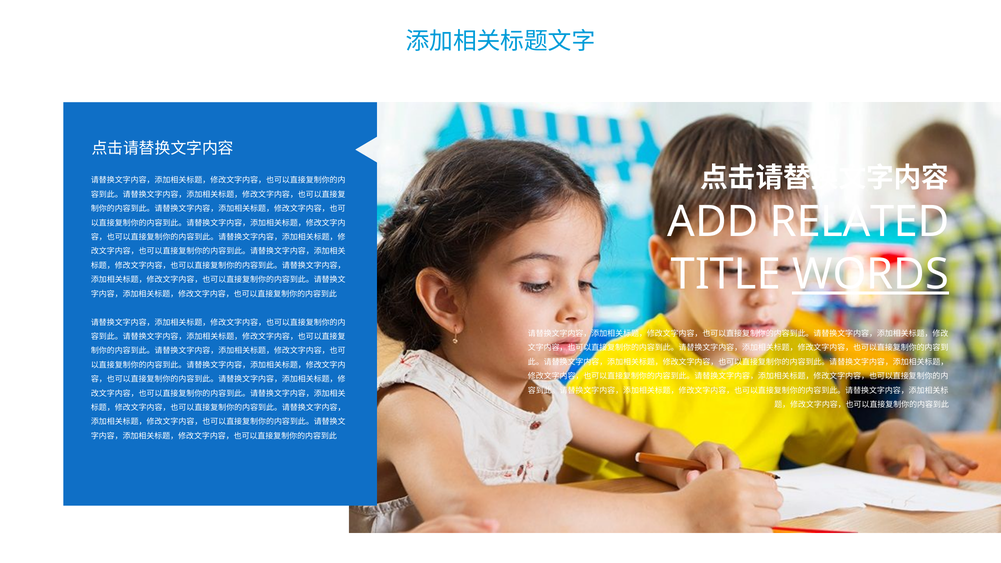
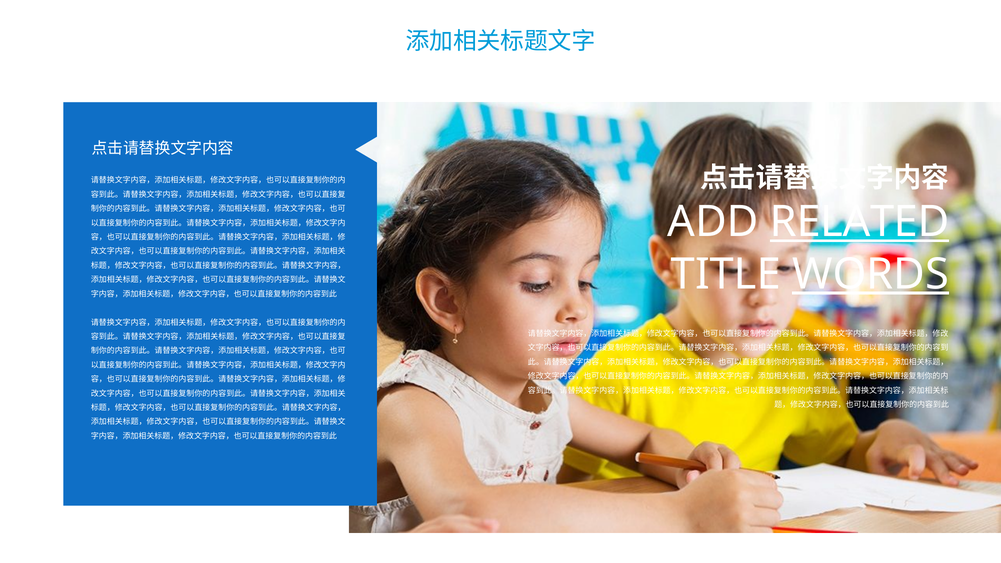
RELATED underline: none -> present
